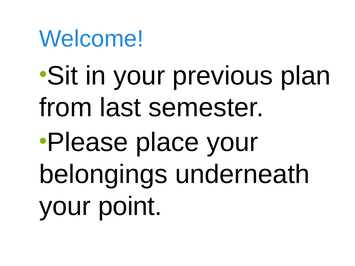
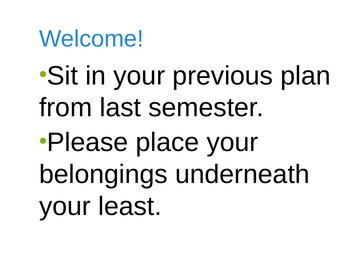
point: point -> least
